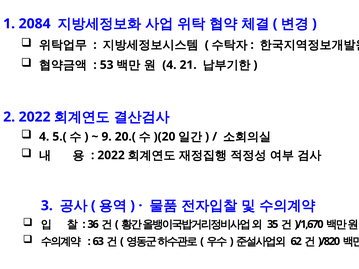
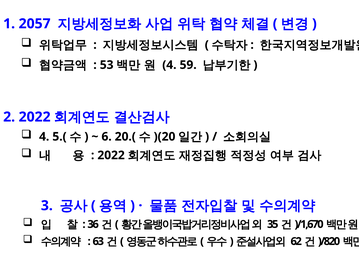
2084: 2084 -> 2057
21: 21 -> 59
9: 9 -> 6
